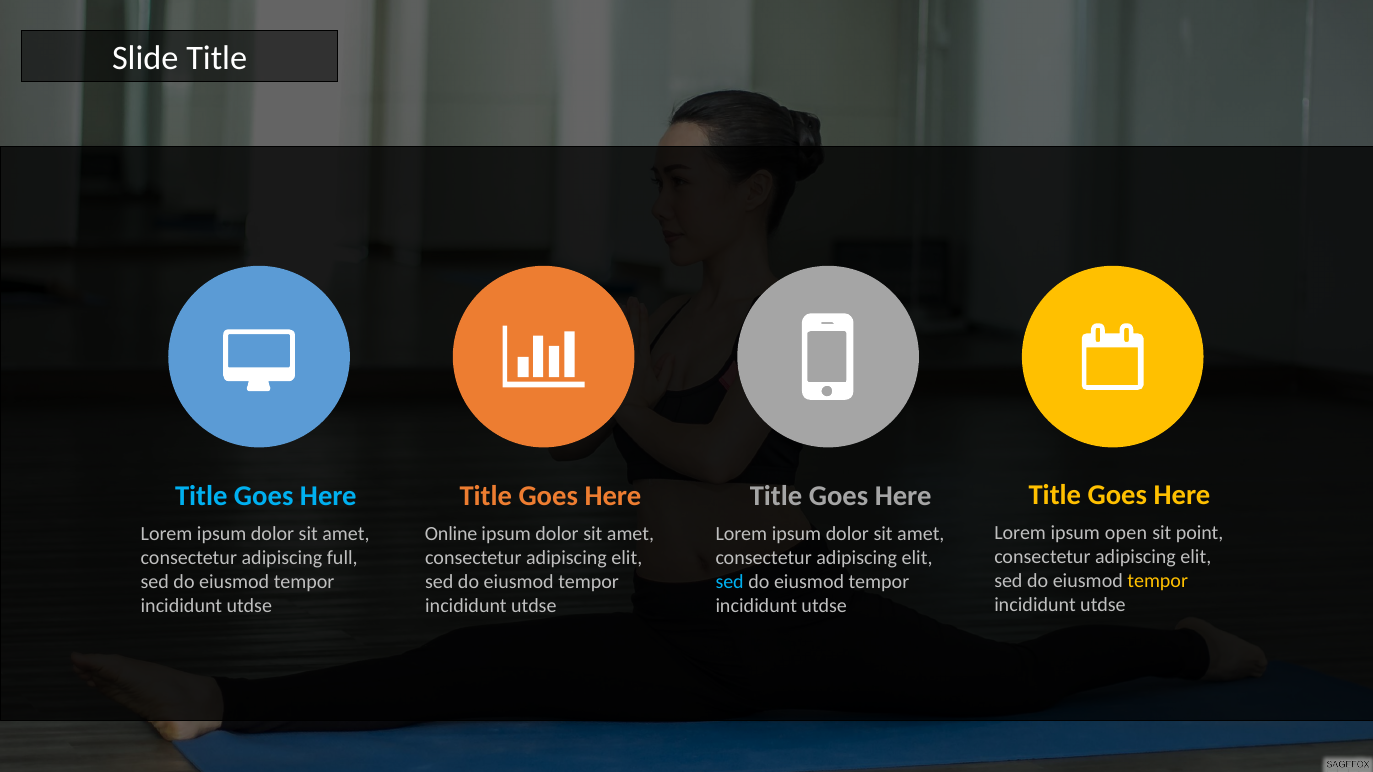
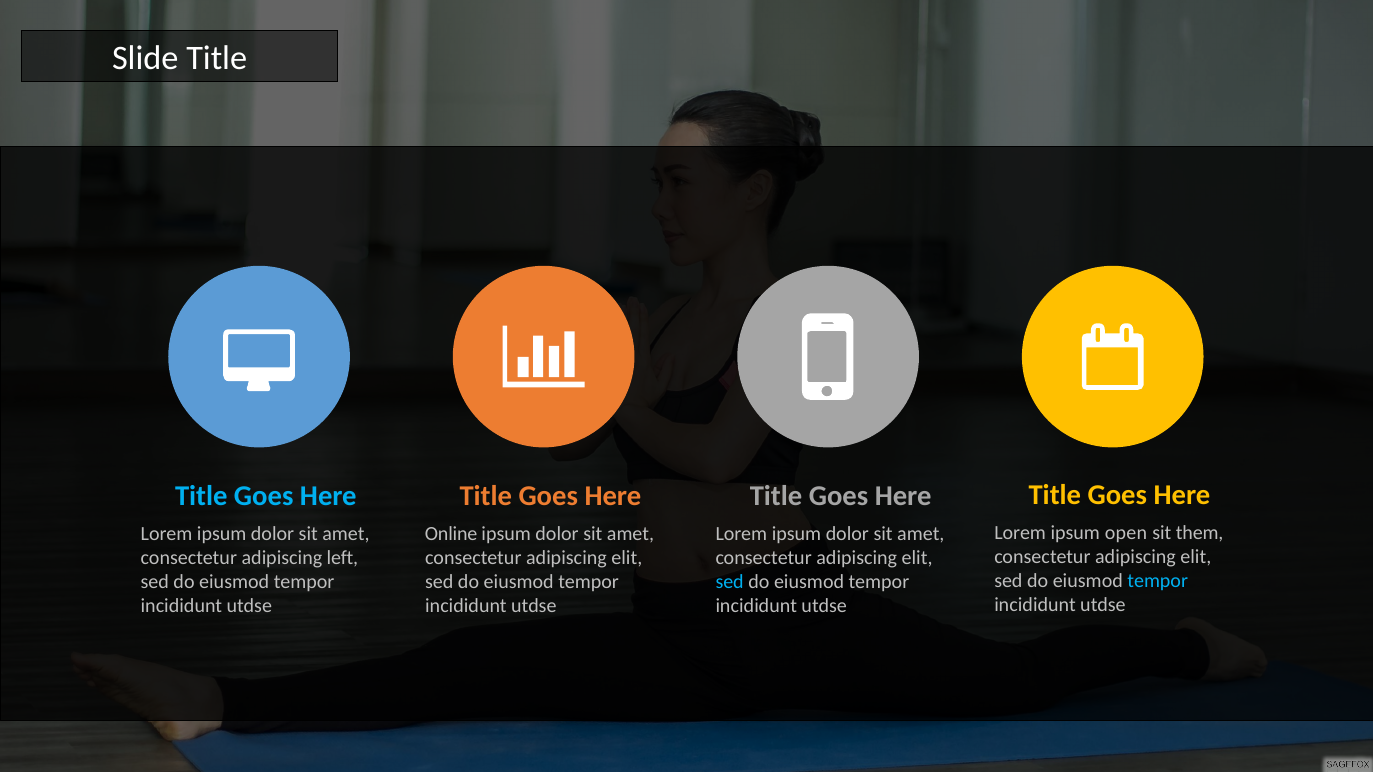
point: point -> them
full: full -> left
tempor at (1158, 581) colour: yellow -> light blue
